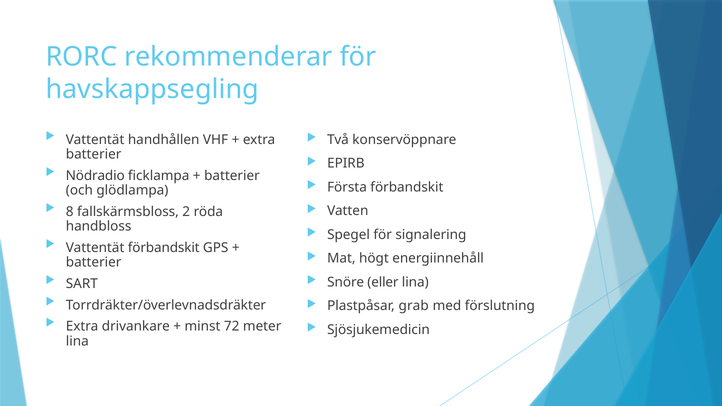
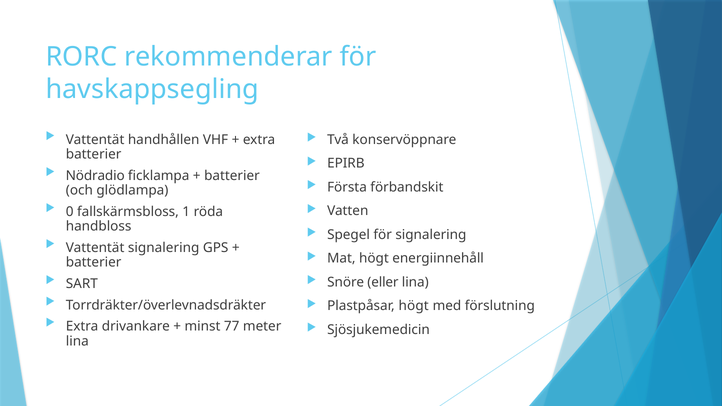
8: 8 -> 0
2: 2 -> 1
Vattentät förbandskit: förbandskit -> signalering
Plastpåsar grab: grab -> högt
72: 72 -> 77
